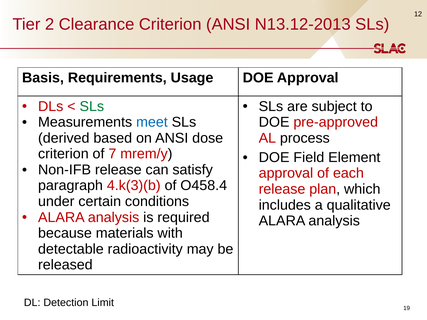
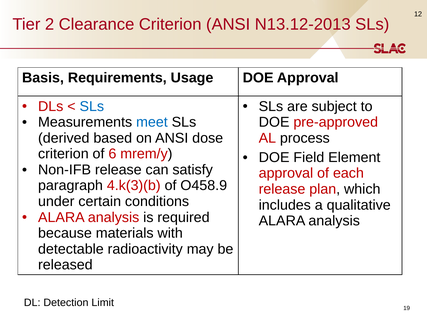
SLs at (92, 106) colour: green -> blue
7: 7 -> 6
O458.4: O458.4 -> O458.9
